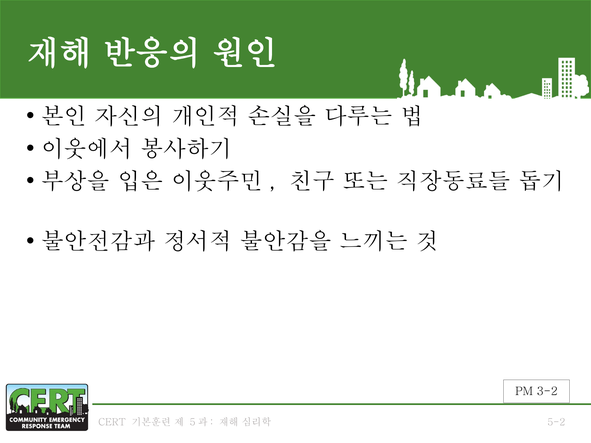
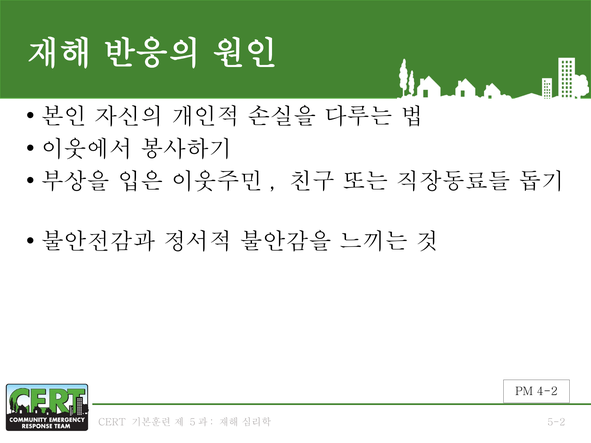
3-2: 3-2 -> 4-2
